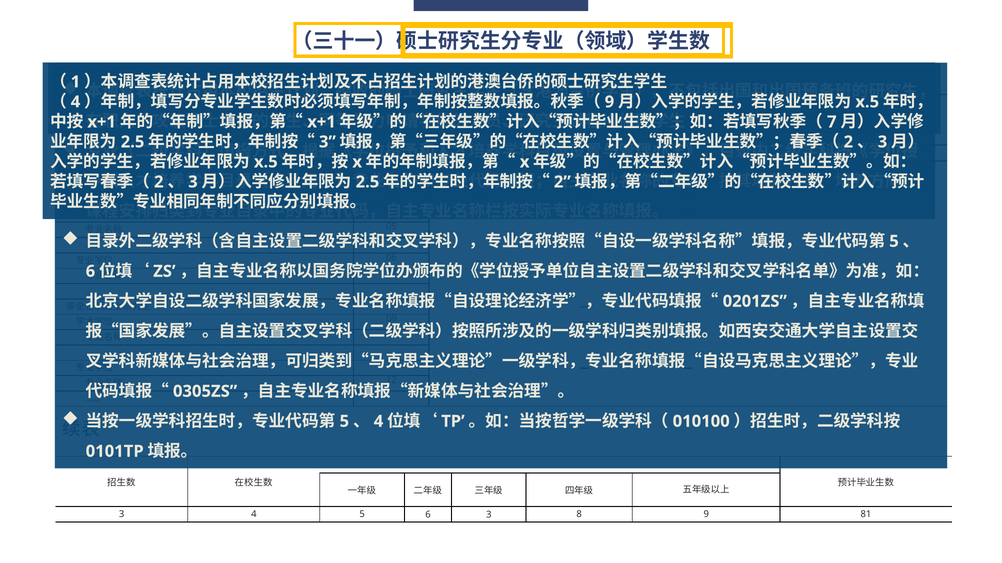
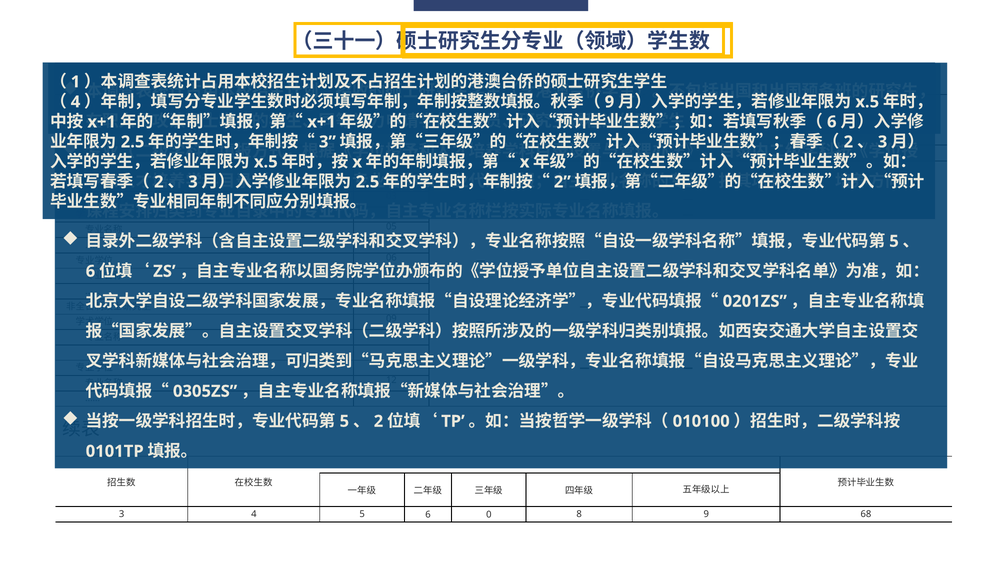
7 at (832, 122): 7 -> 6
4 at (379, 422): 4 -> 2
6 3: 3 -> 0
81: 81 -> 68
